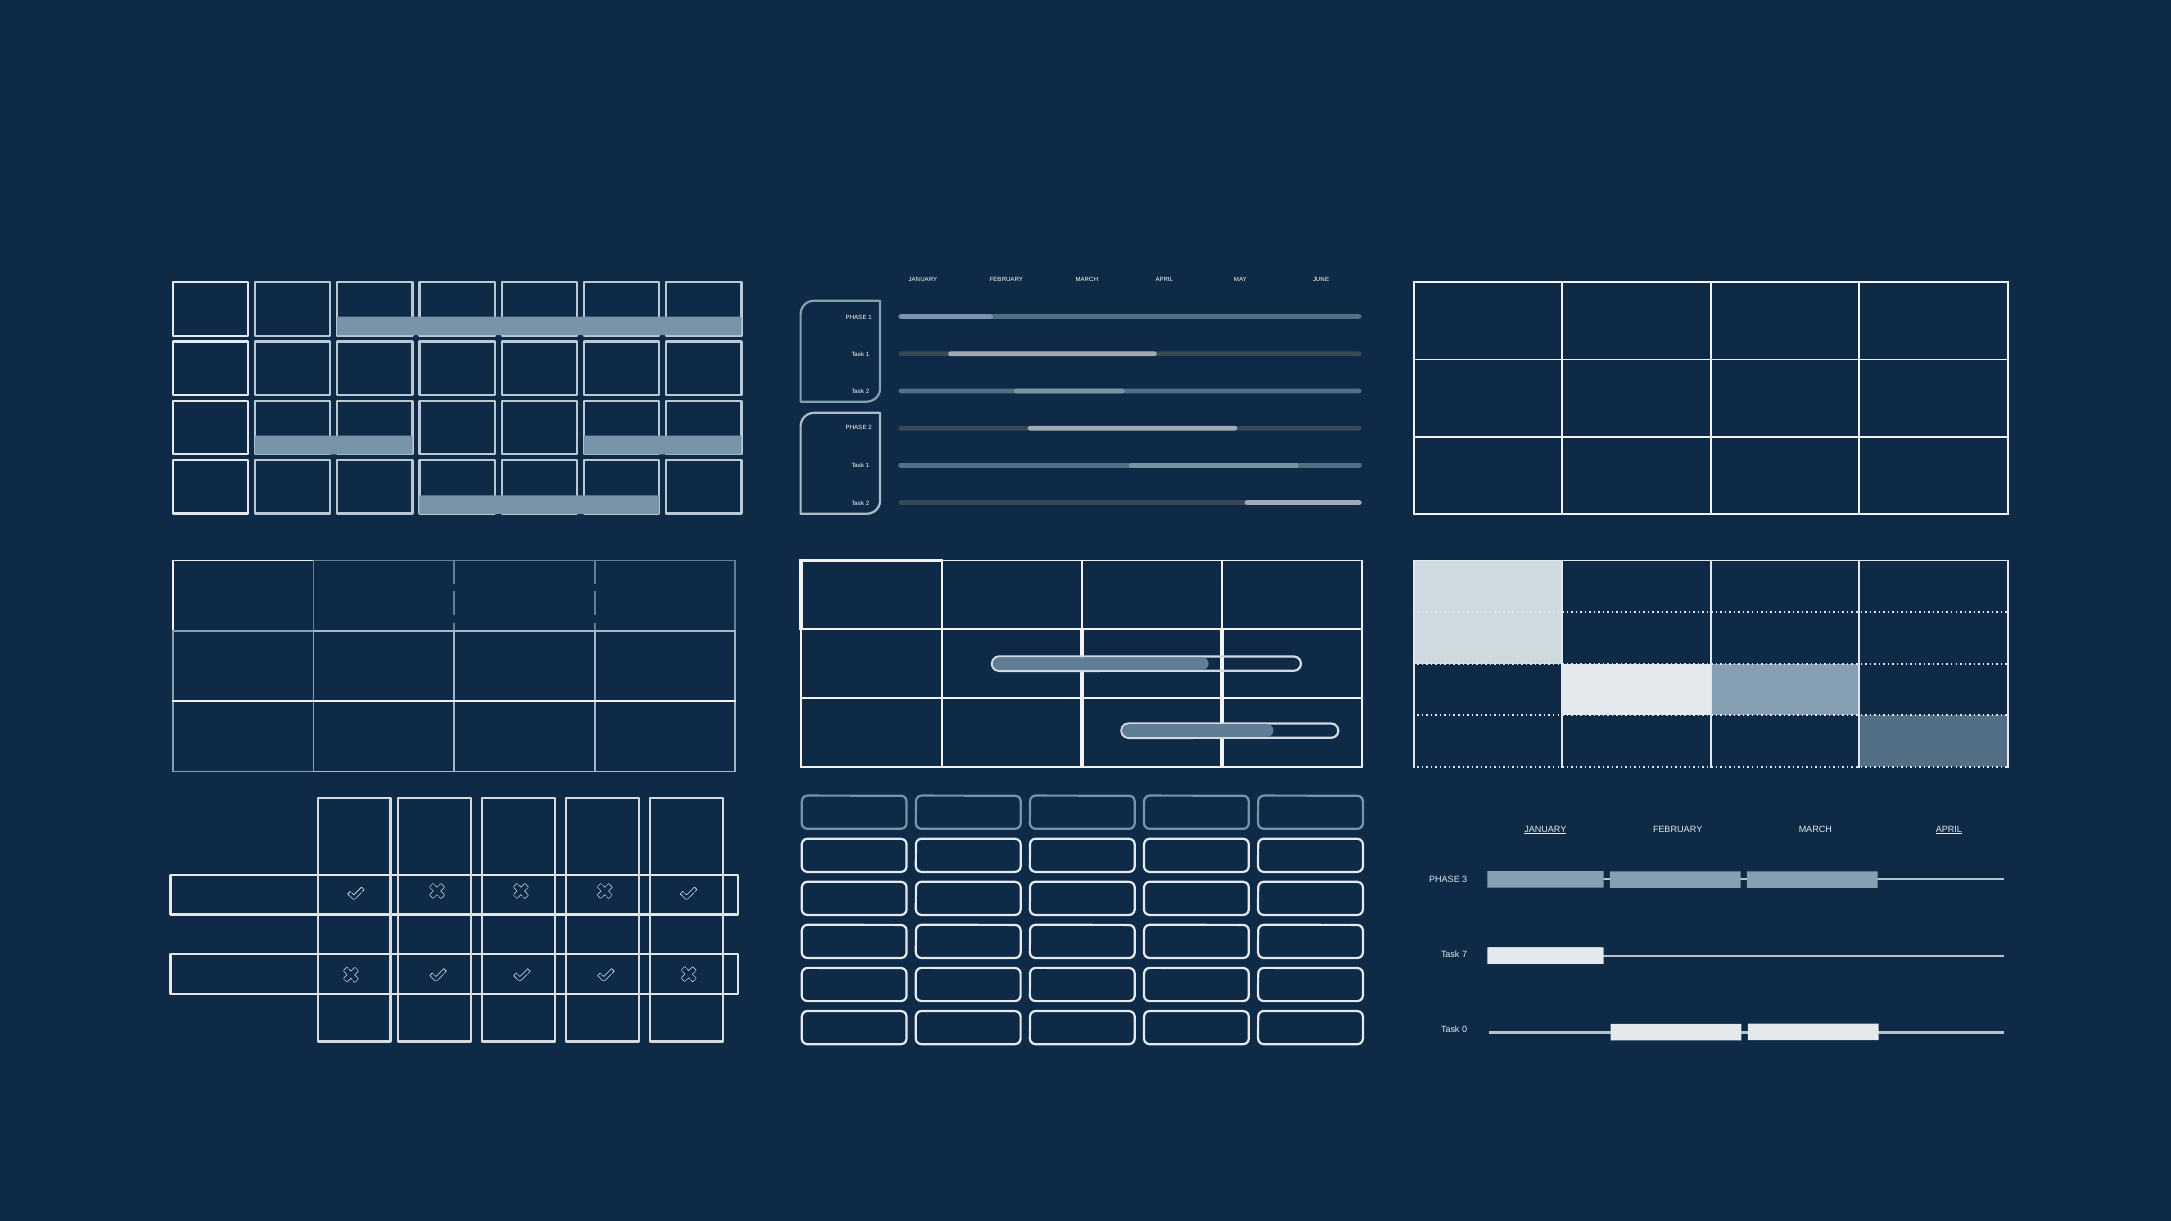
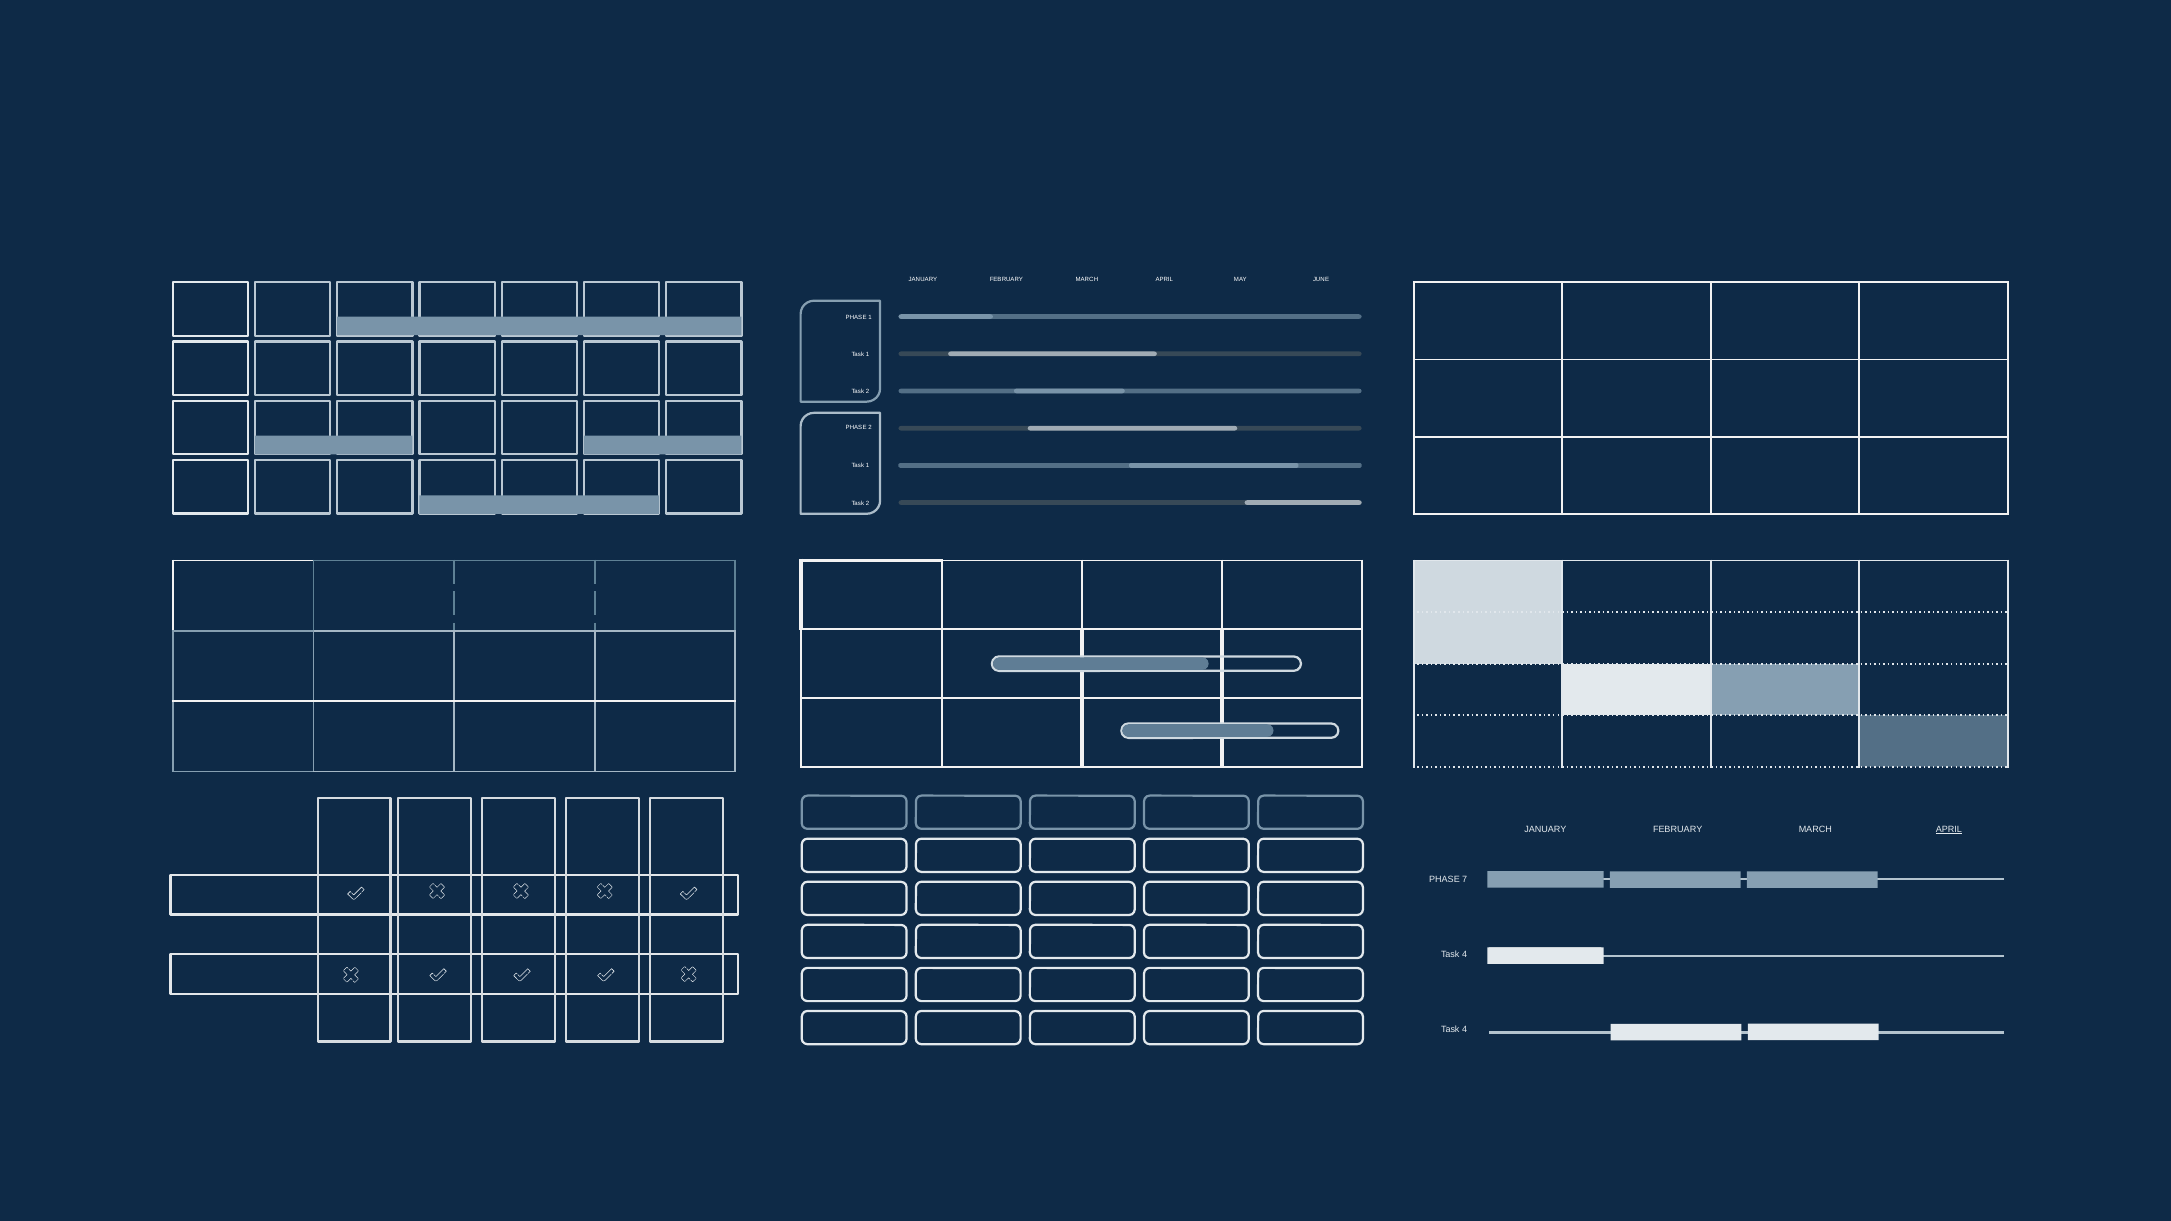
JANUARY at (1545, 830) underline: present -> none
3: 3 -> 7
7 at (1465, 955): 7 -> 4
0 at (1465, 1030): 0 -> 4
